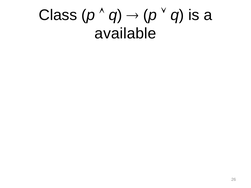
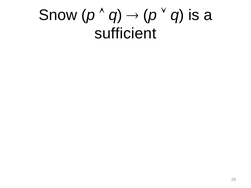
Class: Class -> Snow
available: available -> sufficient
